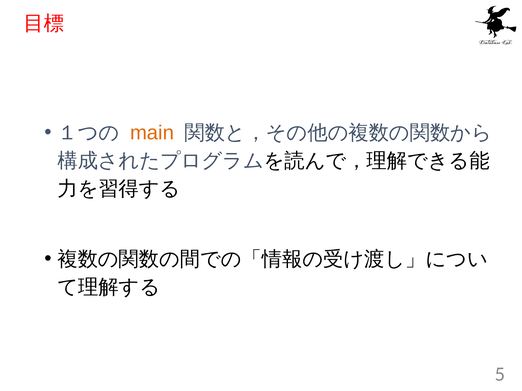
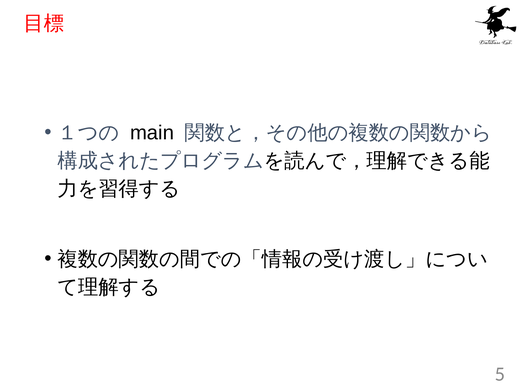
main colour: orange -> black
